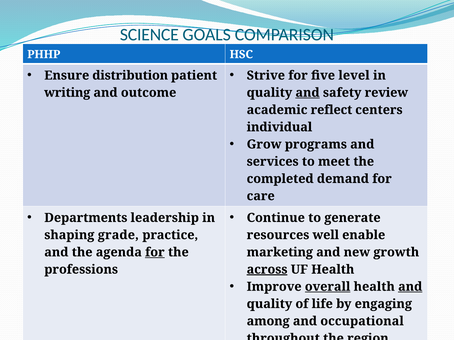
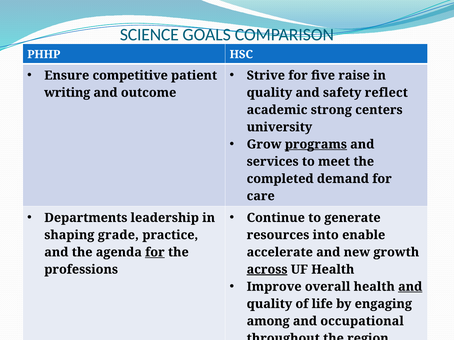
distribution: distribution -> competitive
level: level -> raise
and at (308, 93) underline: present -> none
review: review -> reflect
reflect: reflect -> strong
individual: individual -> university
programs underline: none -> present
well: well -> into
marketing: marketing -> accelerate
overall underline: present -> none
